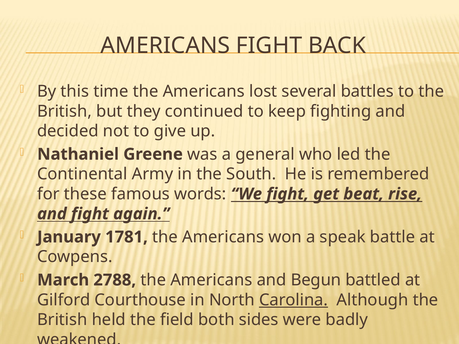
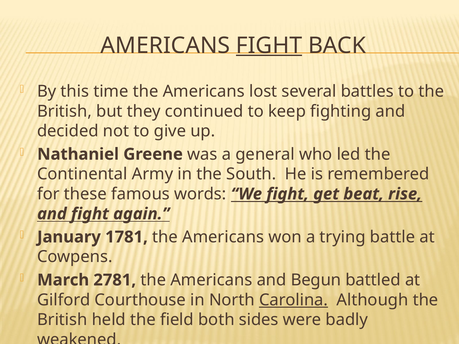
FIGHT at (269, 46) underline: none -> present
speak: speak -> trying
2788: 2788 -> 2781
